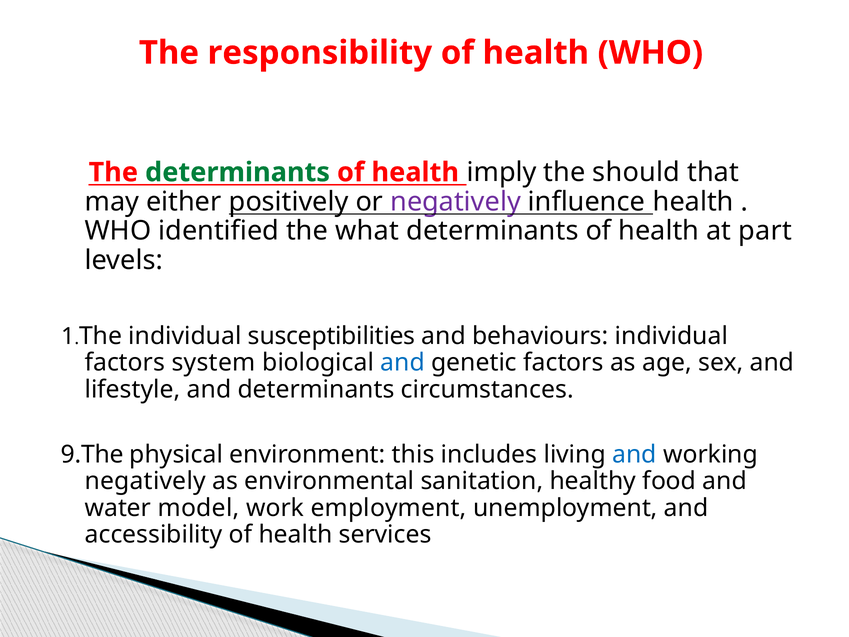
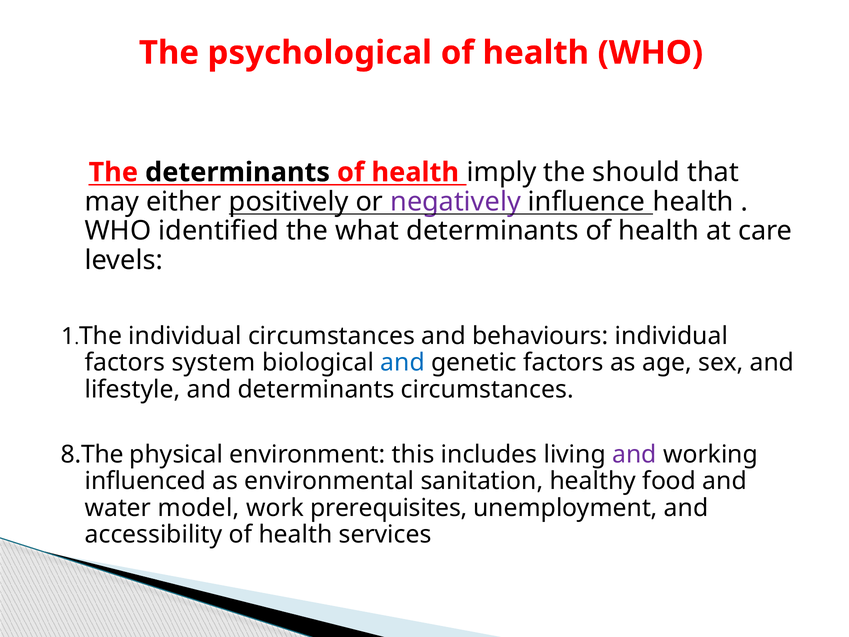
responsibility: responsibility -> psychological
determinants at (238, 172) colour: green -> black
part: part -> care
individual susceptibilities: susceptibilities -> circumstances
9.The: 9.The -> 8.The
and at (634, 454) colour: blue -> purple
negatively at (145, 481): negatively -> influenced
employment: employment -> prerequisites
